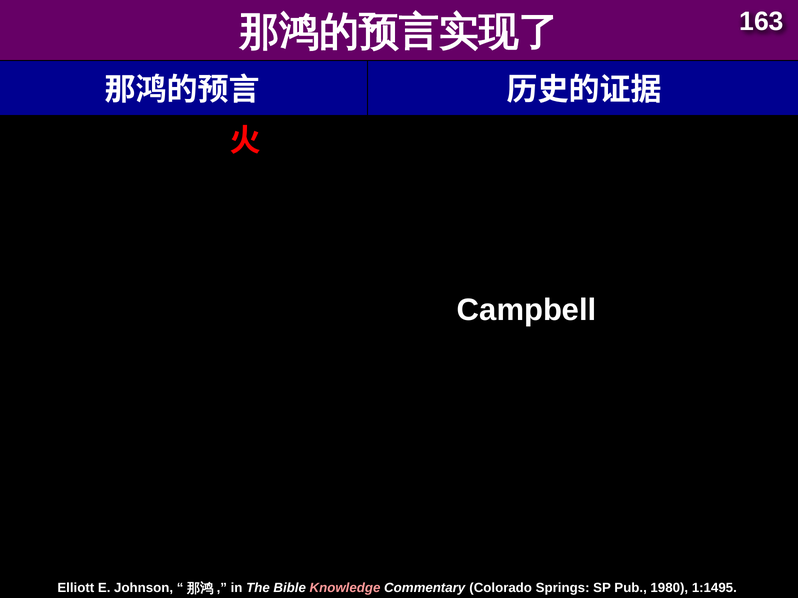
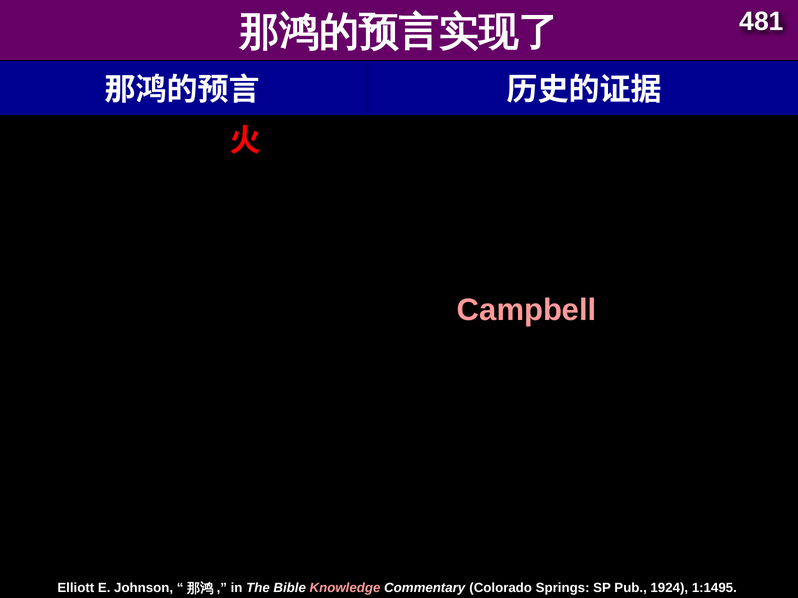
163: 163 -> 481
Campbell colour: white -> pink
1980: 1980 -> 1924
